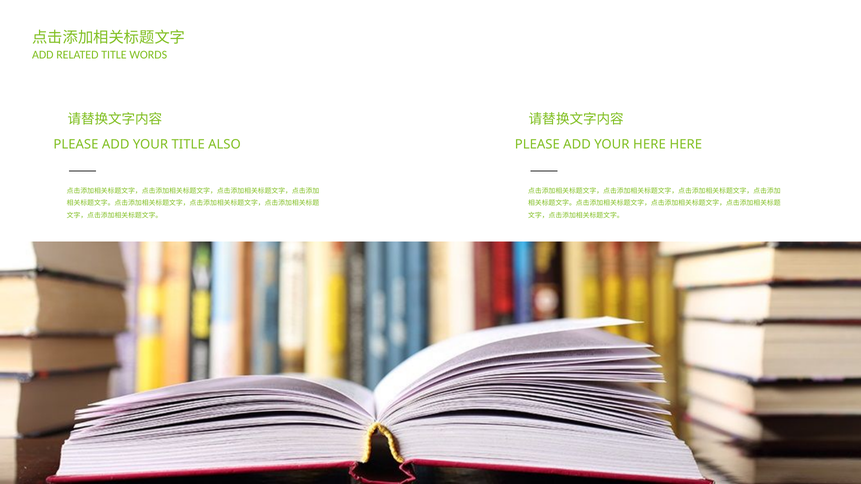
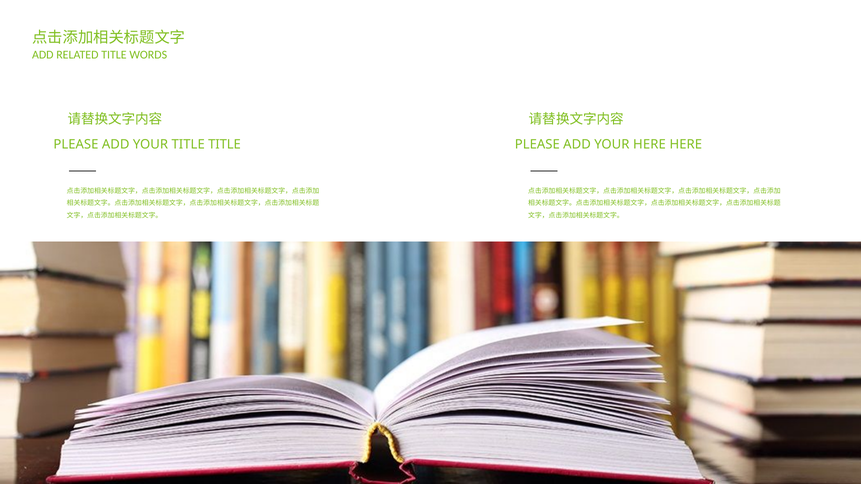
TITLE ALSO: ALSO -> TITLE
